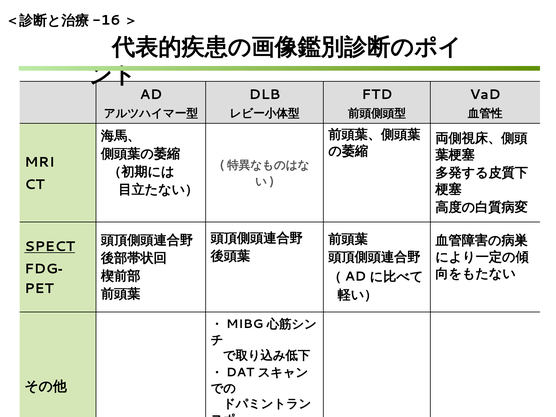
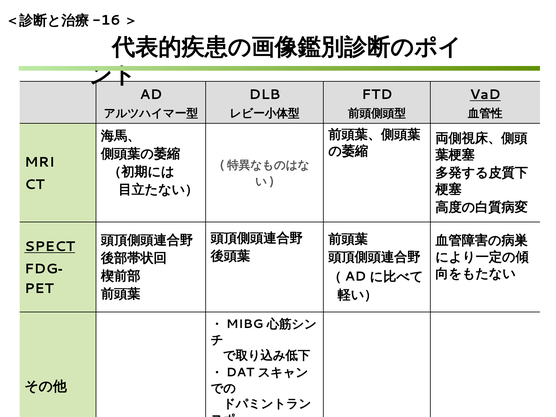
VaD underline: none -> present
